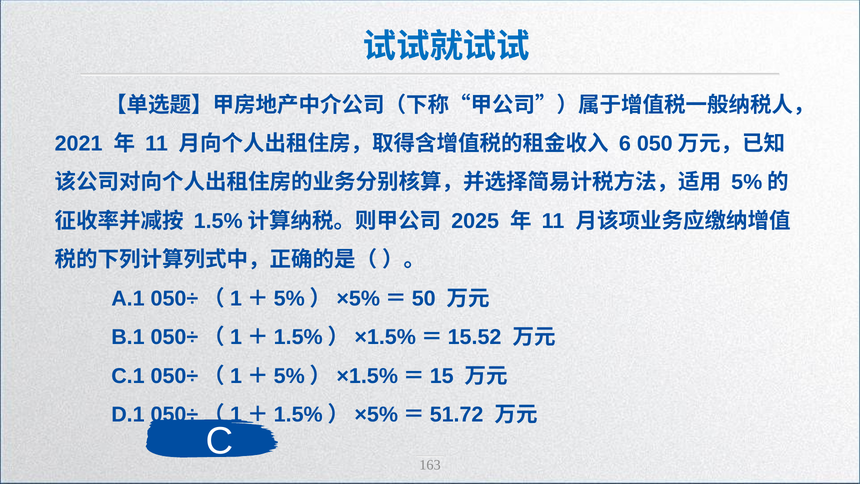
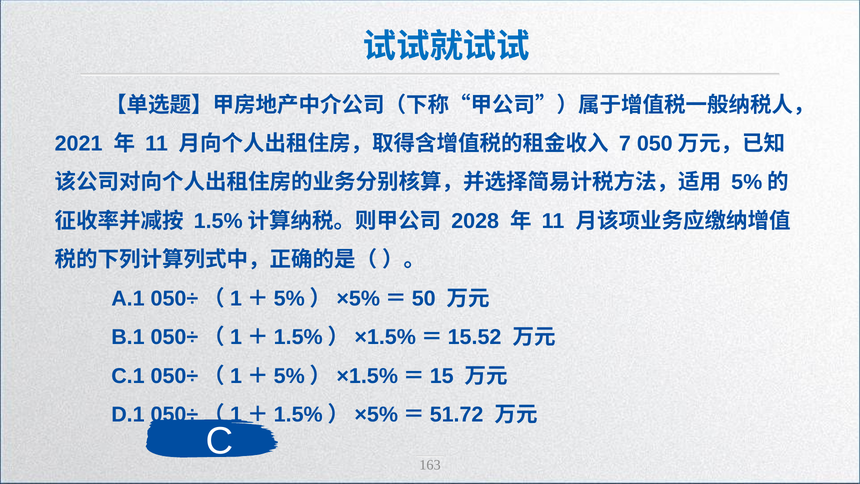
6: 6 -> 7
2025: 2025 -> 2028
